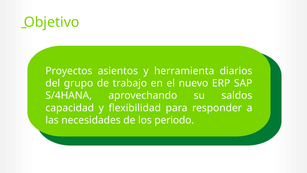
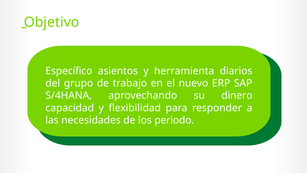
Proyectos: Proyectos -> Específico
saldos: saldos -> dinero
